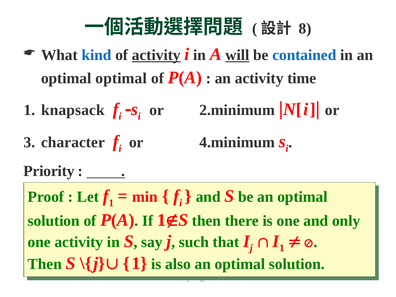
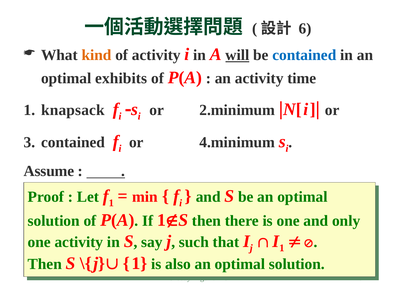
8 at (305, 29): 8 -> 6
kind colour: blue -> orange
activity at (156, 55) underline: present -> none
optimal optimal: optimal -> exhibits
3 character: character -> contained
Priority: Priority -> Assume
